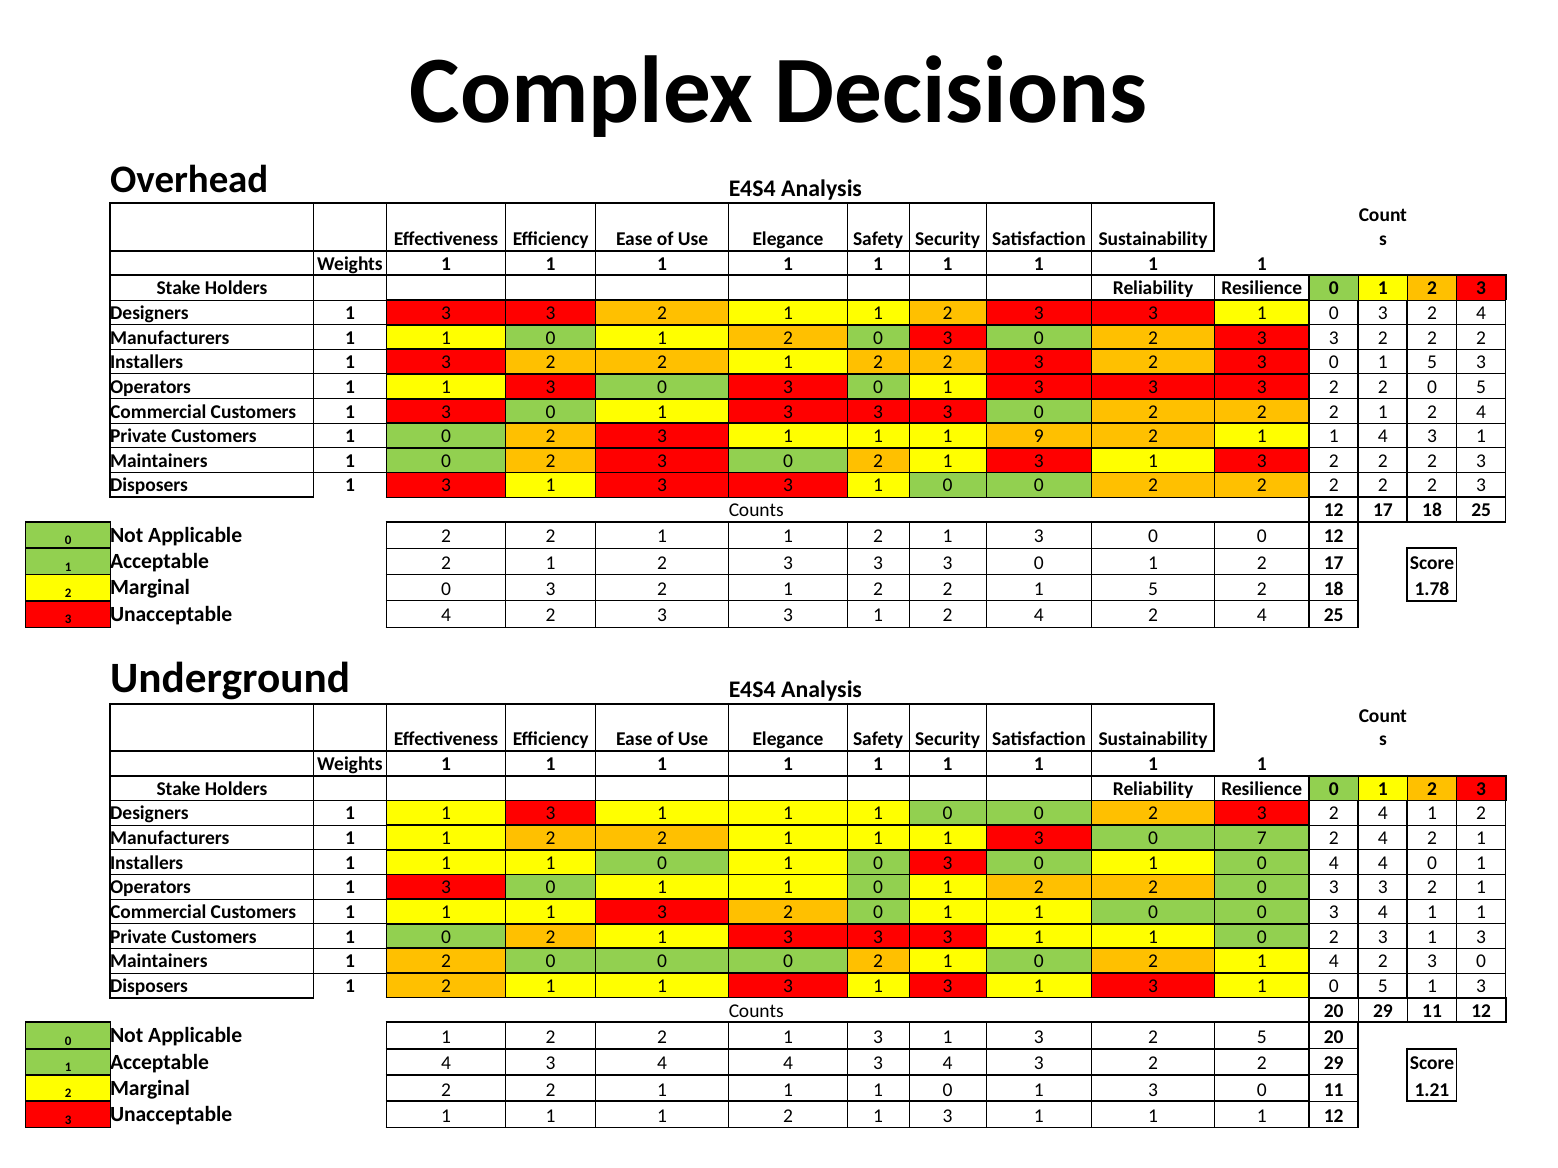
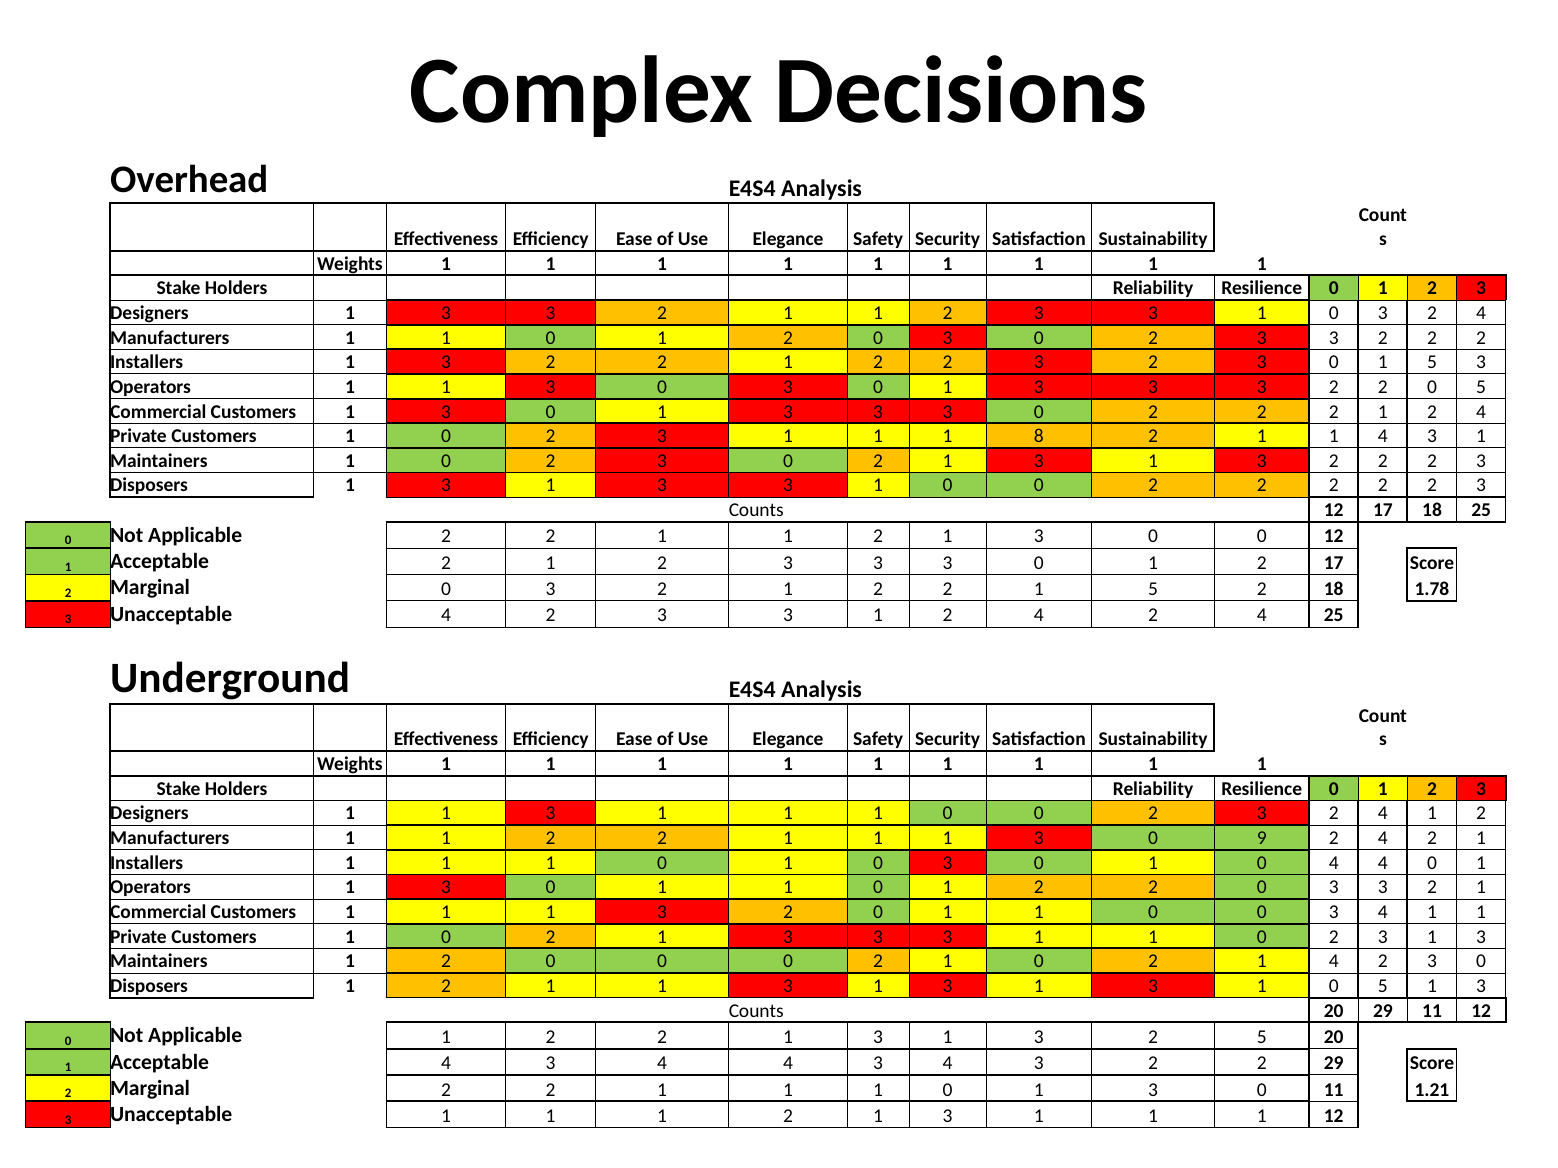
9: 9 -> 8
7: 7 -> 9
